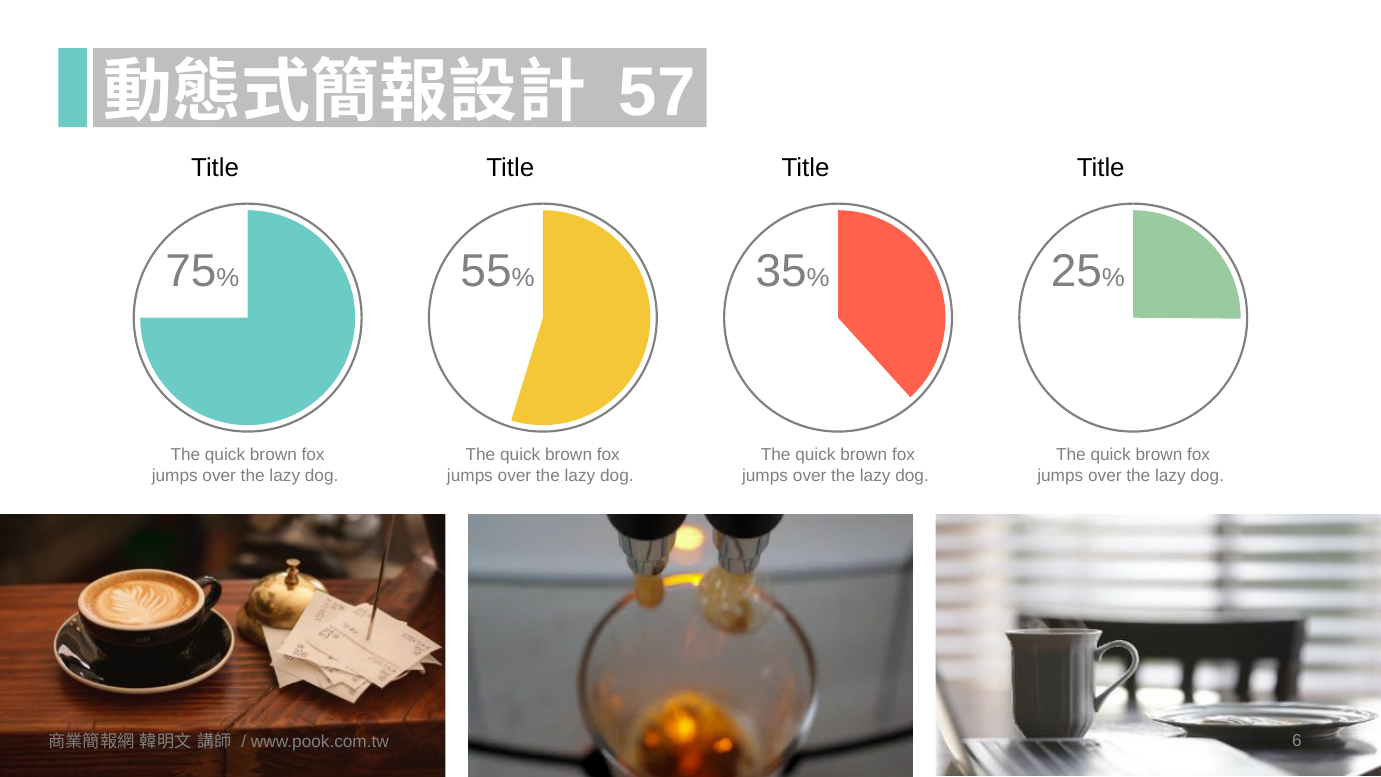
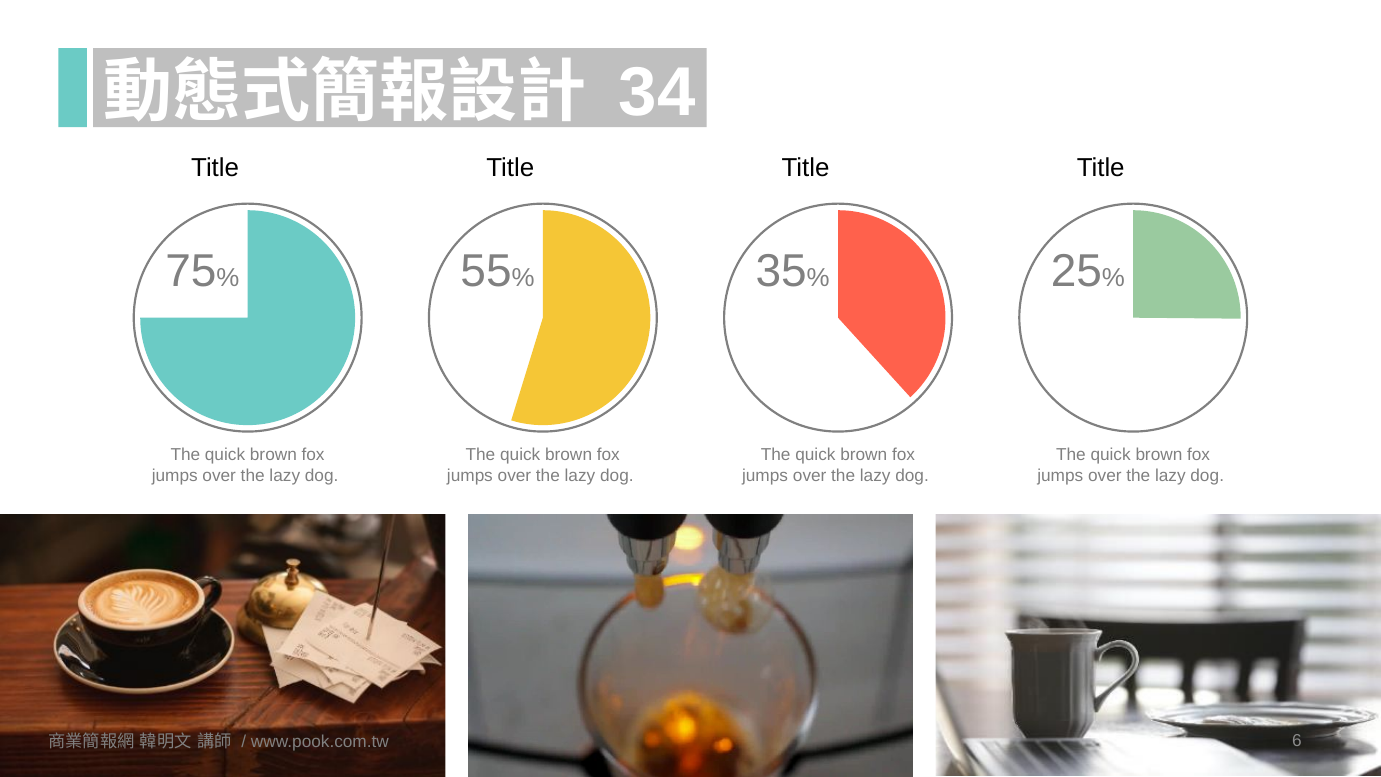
57: 57 -> 34
